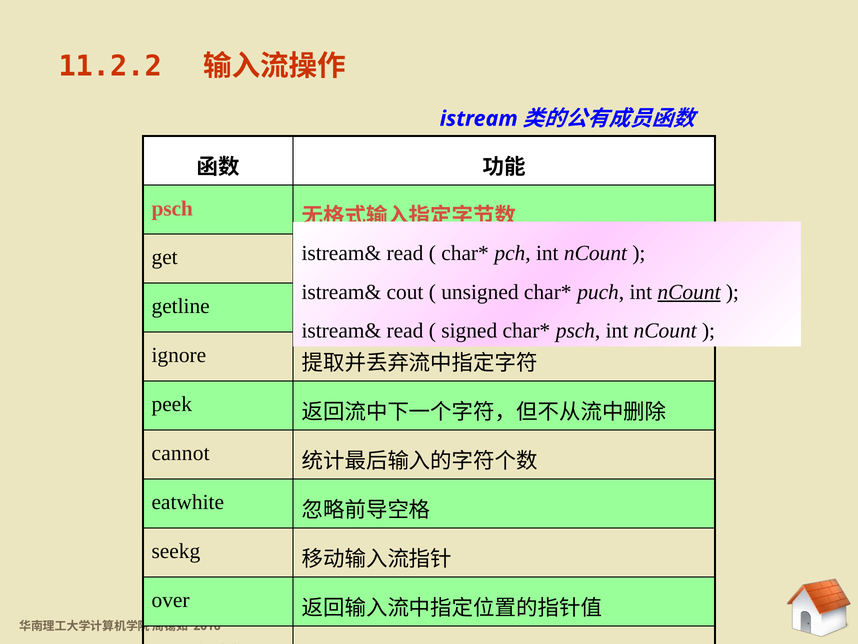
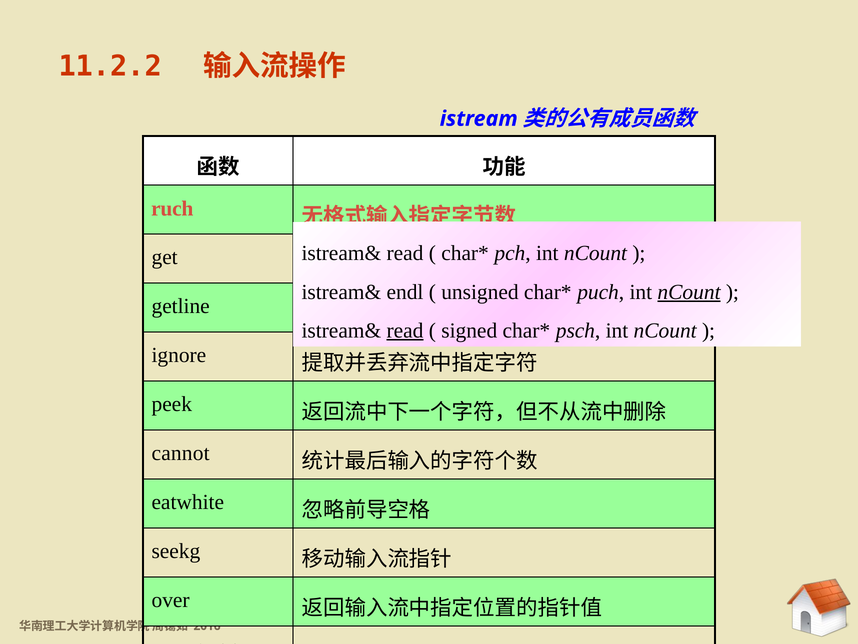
psch at (172, 208): psch -> ruch
cout: cout -> endl
read at (405, 330) underline: none -> present
